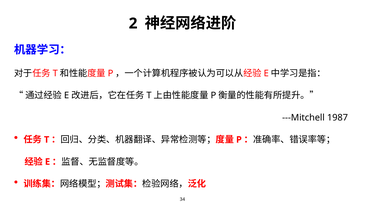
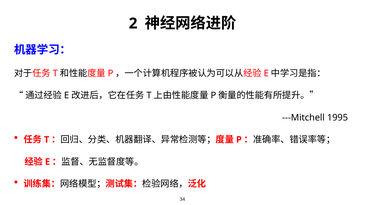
1987: 1987 -> 1995
